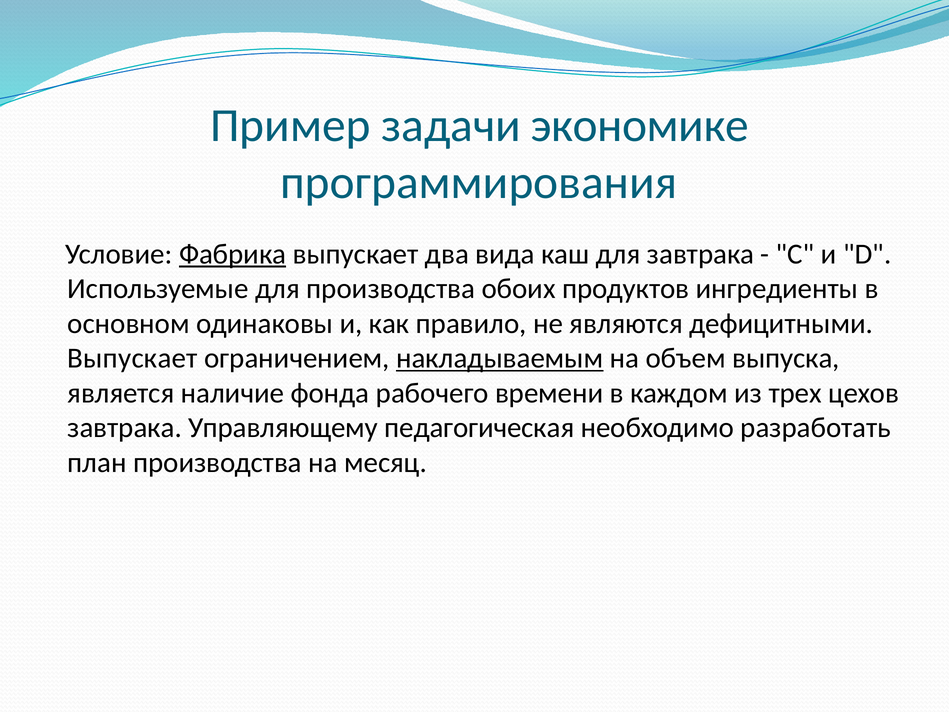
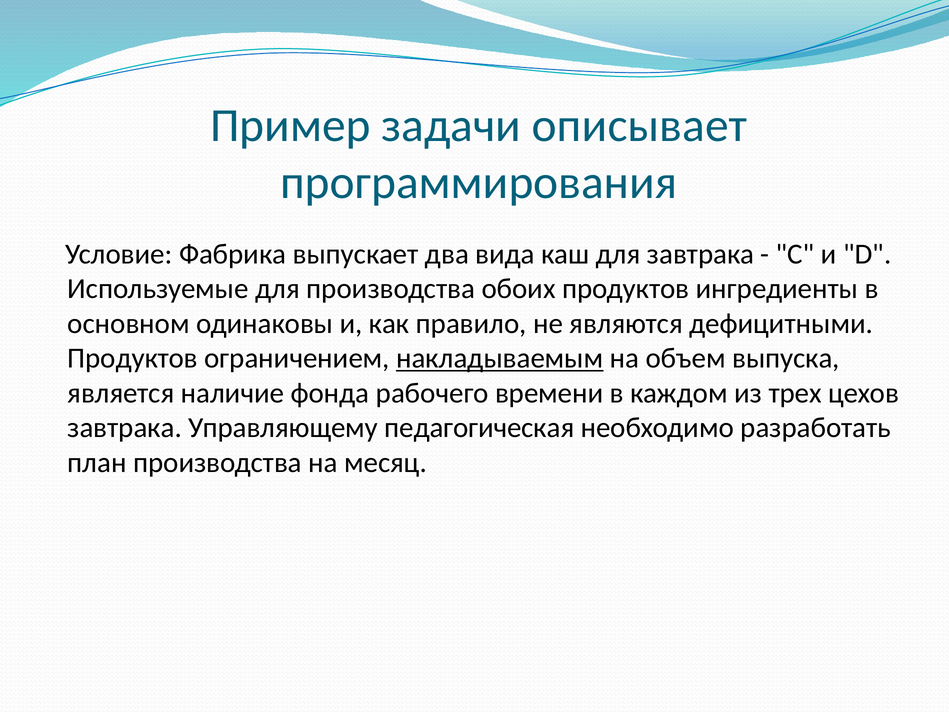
экономике: экономике -> описывает
Фабрика underline: present -> none
Выпускает at (132, 358): Выпускает -> Продуктов
